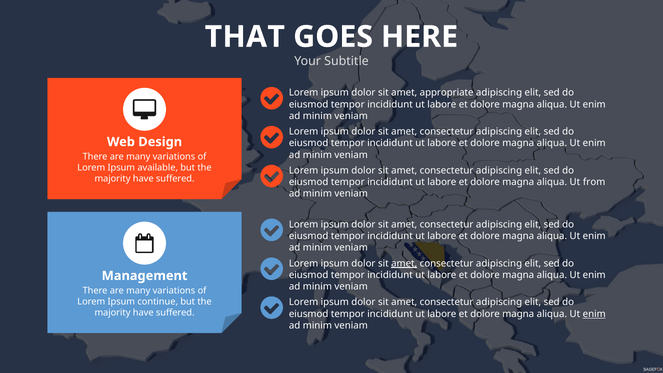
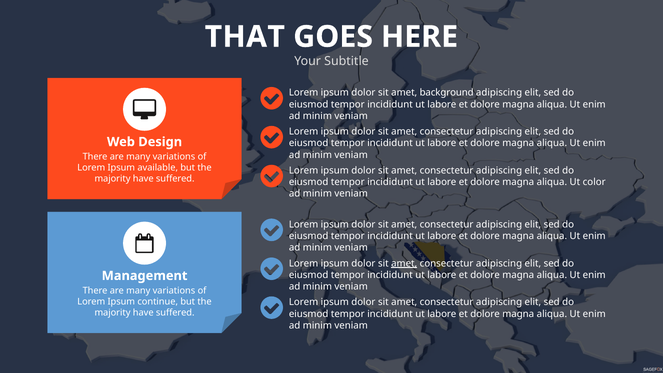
appropriate: appropriate -> background
from: from -> color
enim at (594, 314) underline: present -> none
